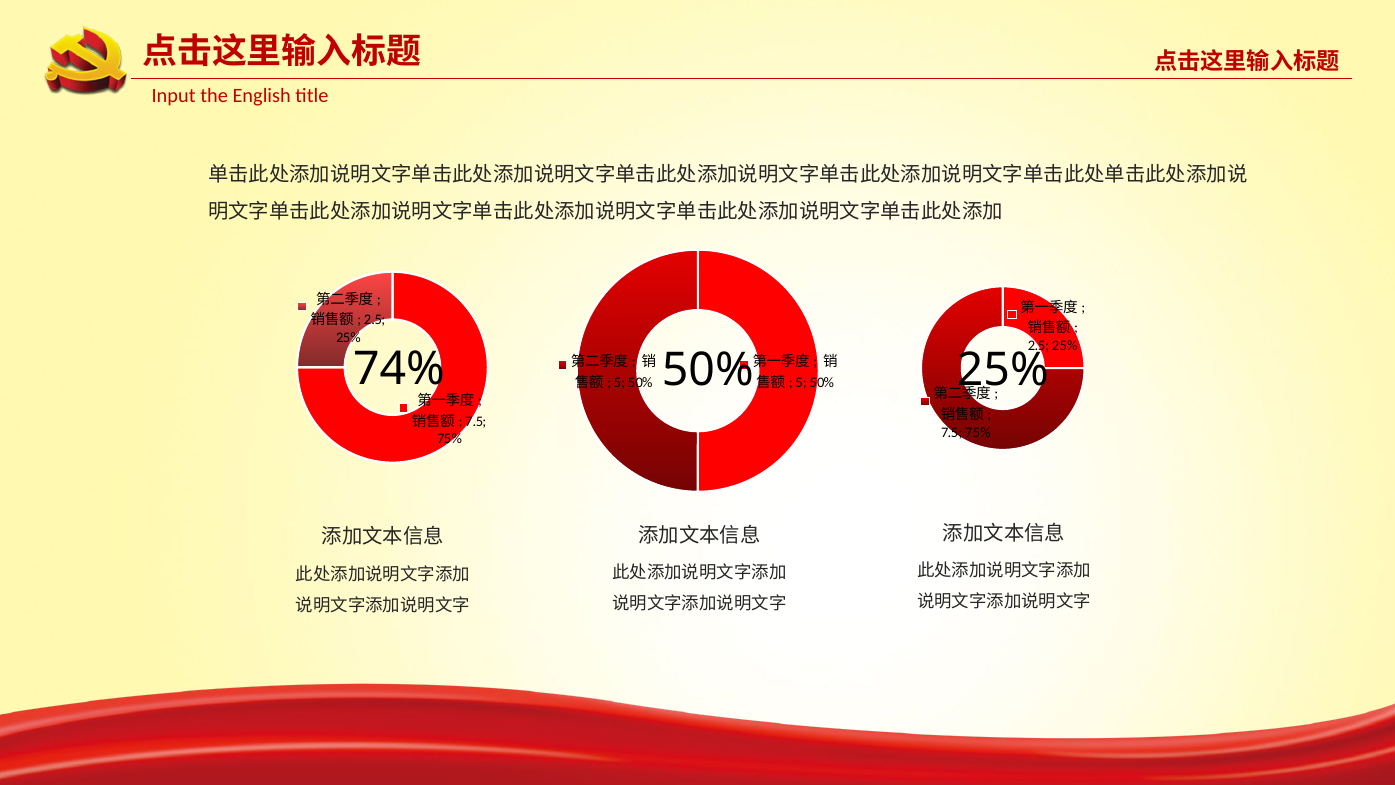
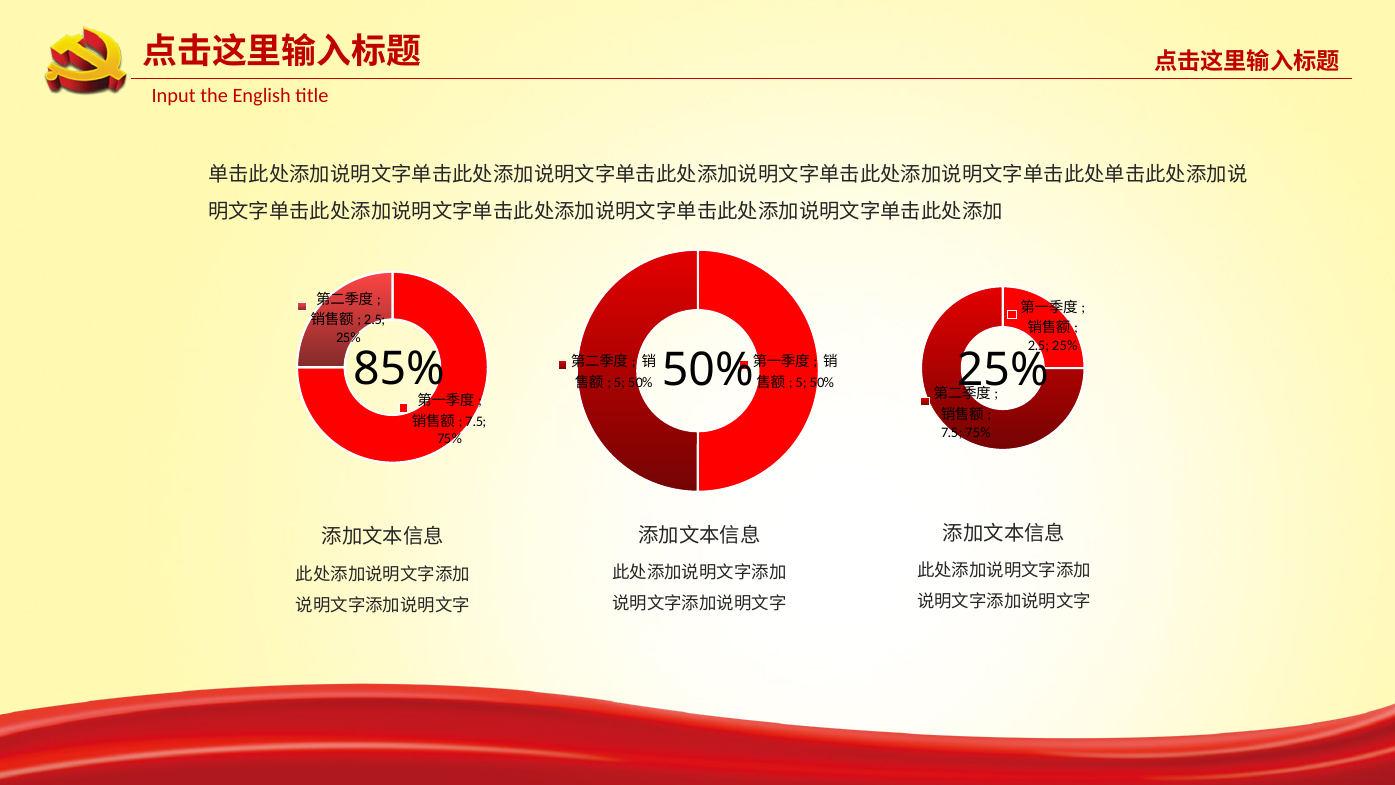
74%: 74% -> 85%
